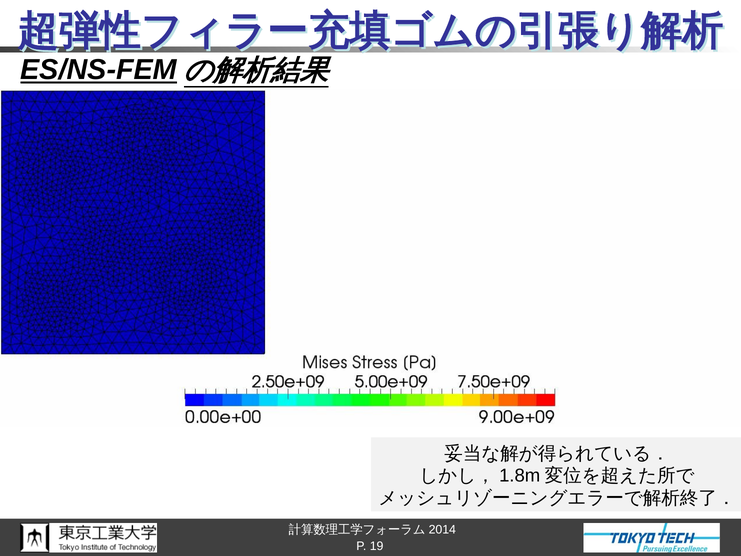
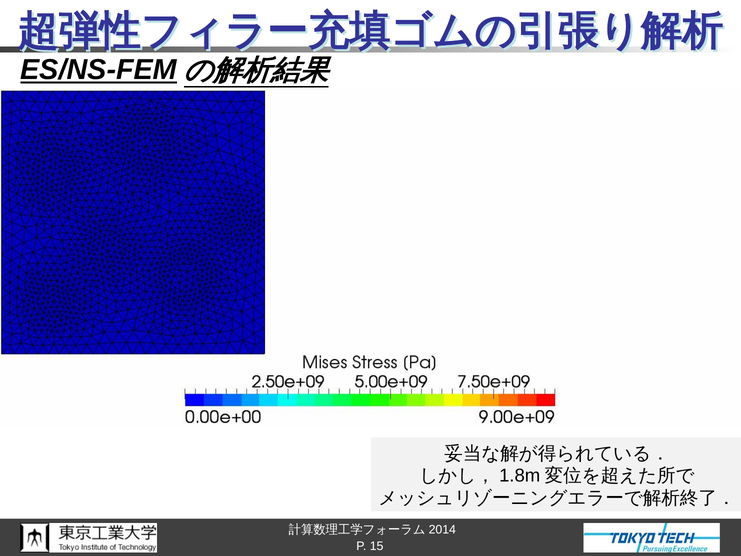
19: 19 -> 15
